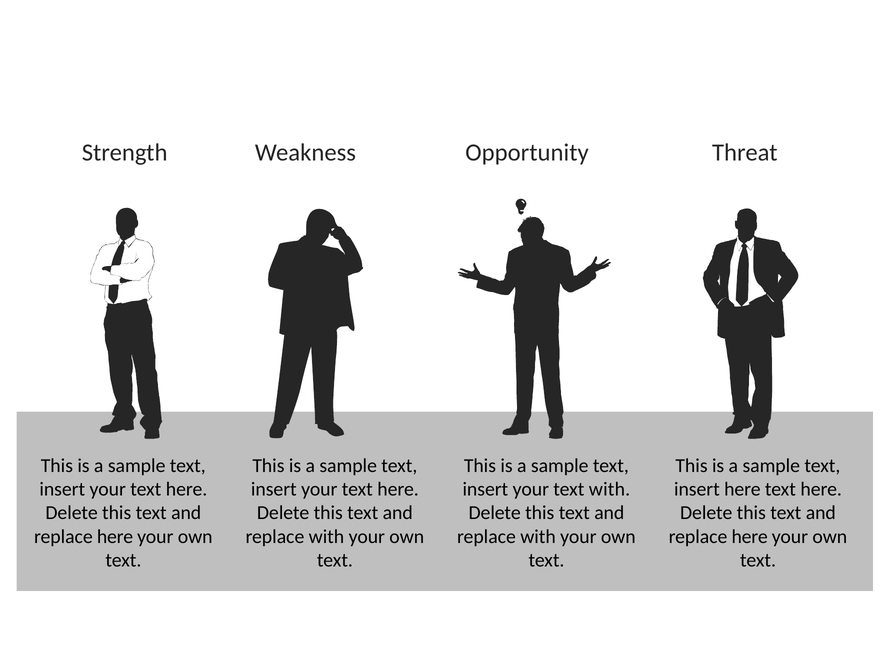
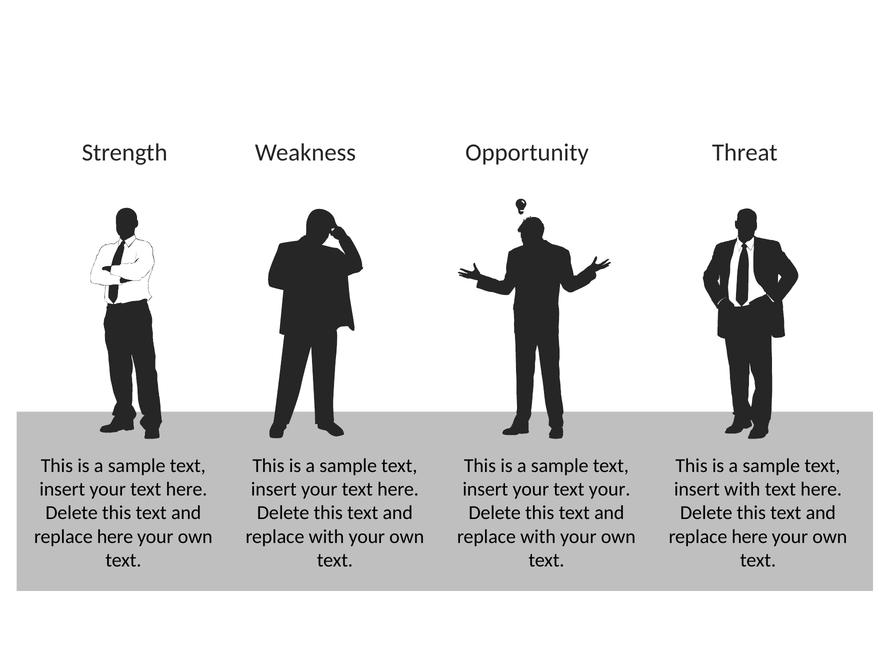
text with: with -> your
insert here: here -> with
